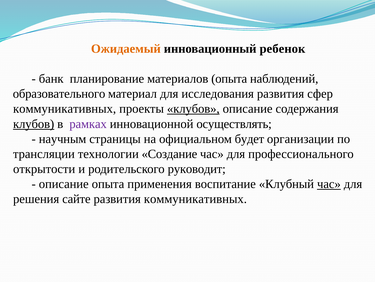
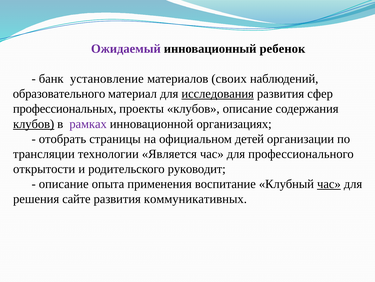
Ожидаемый colour: orange -> purple
планирование: планирование -> установление
материалов опыта: опыта -> своих
исследования underline: none -> present
коммуникативных at (65, 109): коммуникативных -> профессиональных
клубов at (193, 109) underline: present -> none
осуществлять: осуществлять -> организациях
научным: научным -> отобрать
будет: будет -> детей
Создание: Создание -> Является
